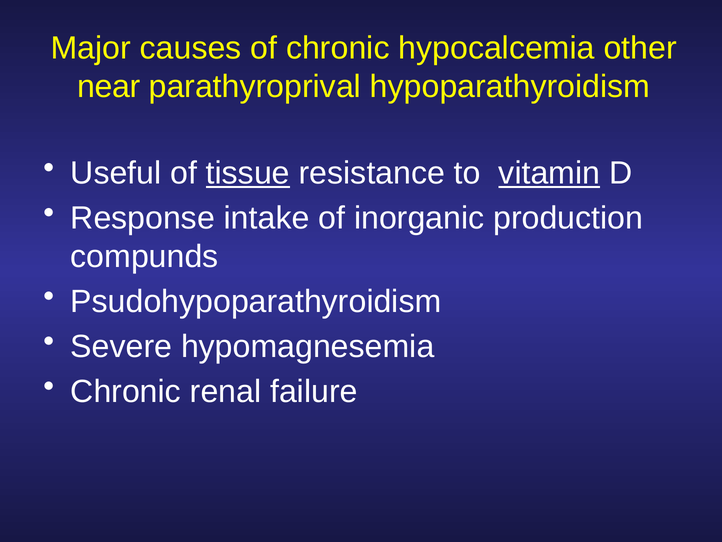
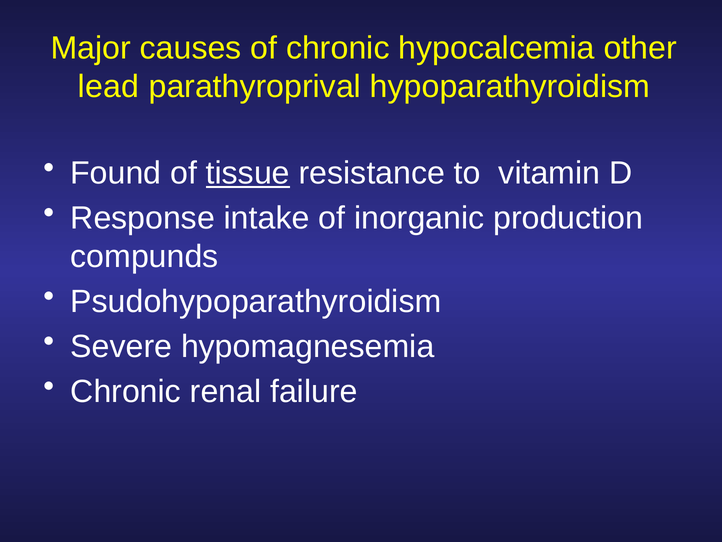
near: near -> lead
Useful: Useful -> Found
vitamin underline: present -> none
